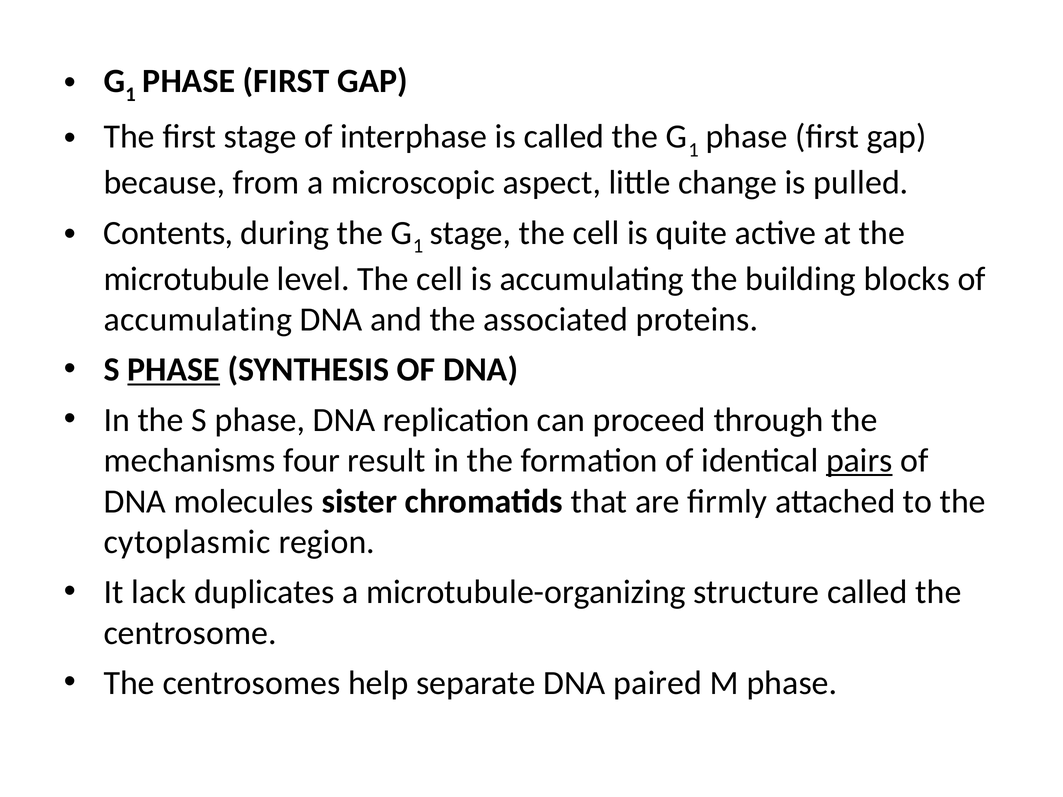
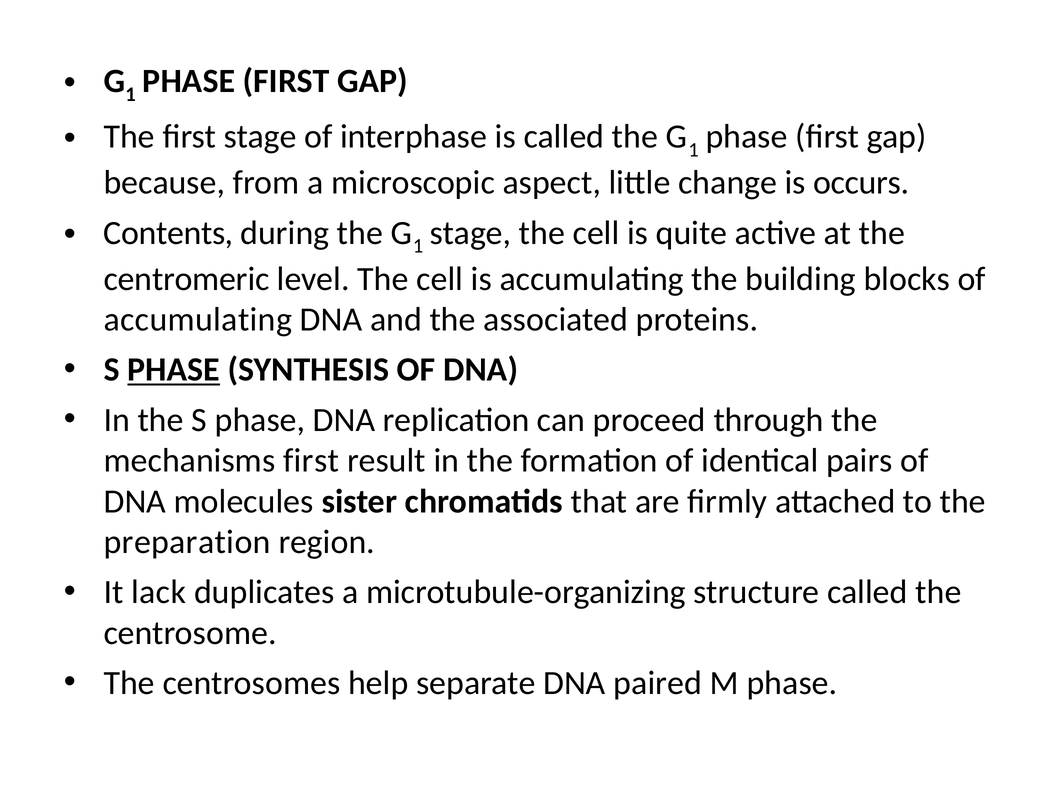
pulled: pulled -> occurs
microtubule: microtubule -> centromeric
mechanisms four: four -> first
pairs underline: present -> none
cytoplasmic: cytoplasmic -> preparation
